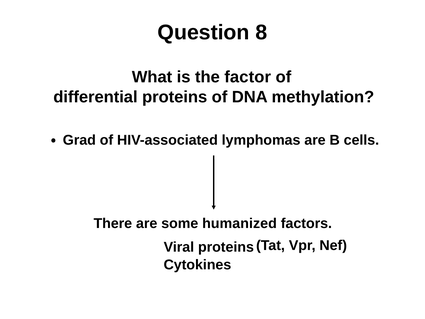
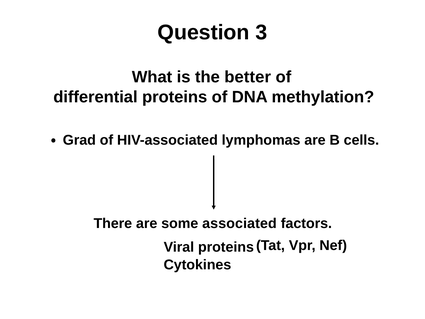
8: 8 -> 3
factor: factor -> better
humanized: humanized -> associated
